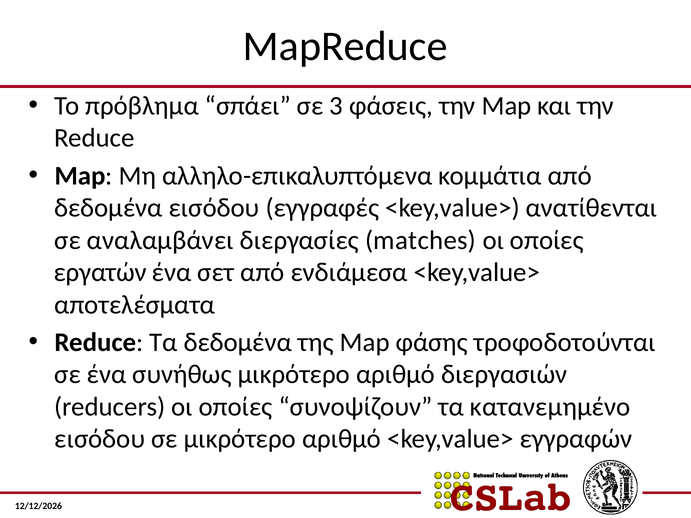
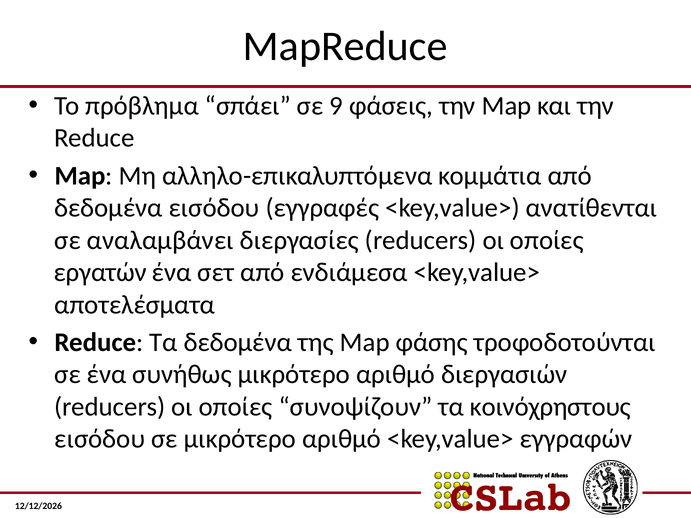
3: 3 -> 9
διεργασίες matches: matches -> reducers
κατανεμημένο: κατανεμημένο -> κοινόχρηστους
